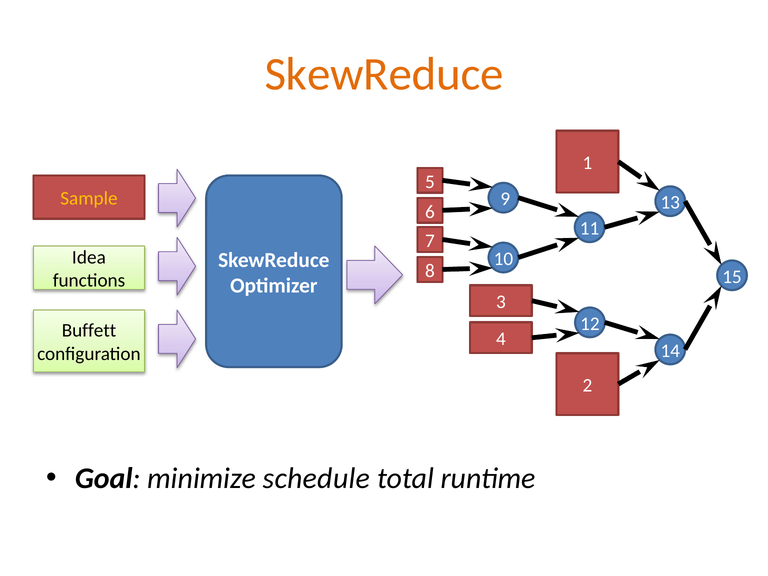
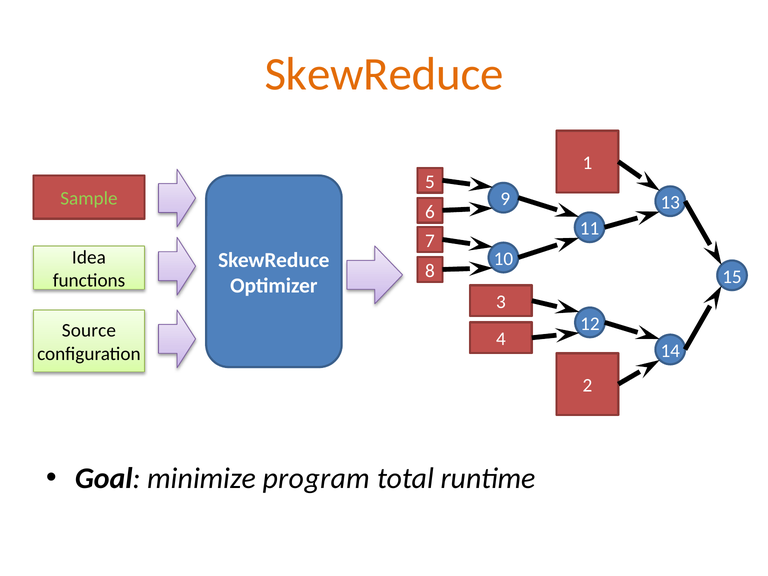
Sample colour: yellow -> light green
Buffett: Buffett -> Source
schedule: schedule -> program
